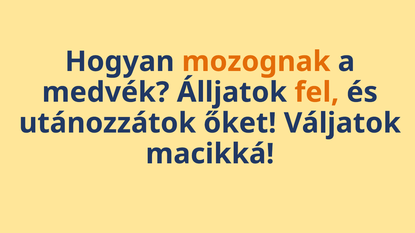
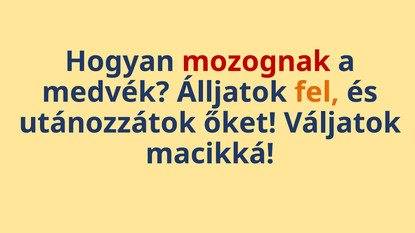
mozognak colour: orange -> red
